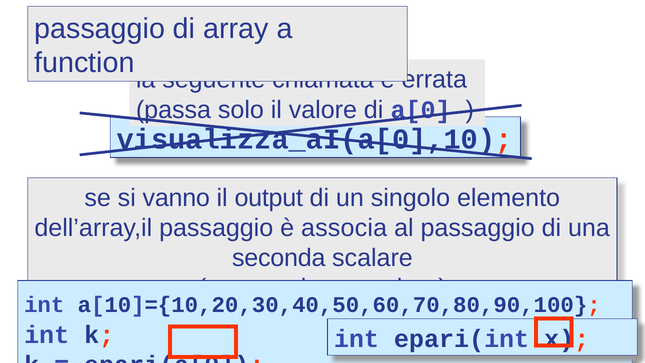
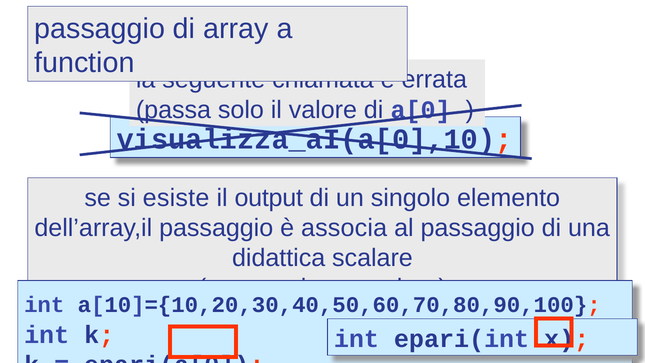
vanno: vanno -> esiste
seconda: seconda -> didattica
